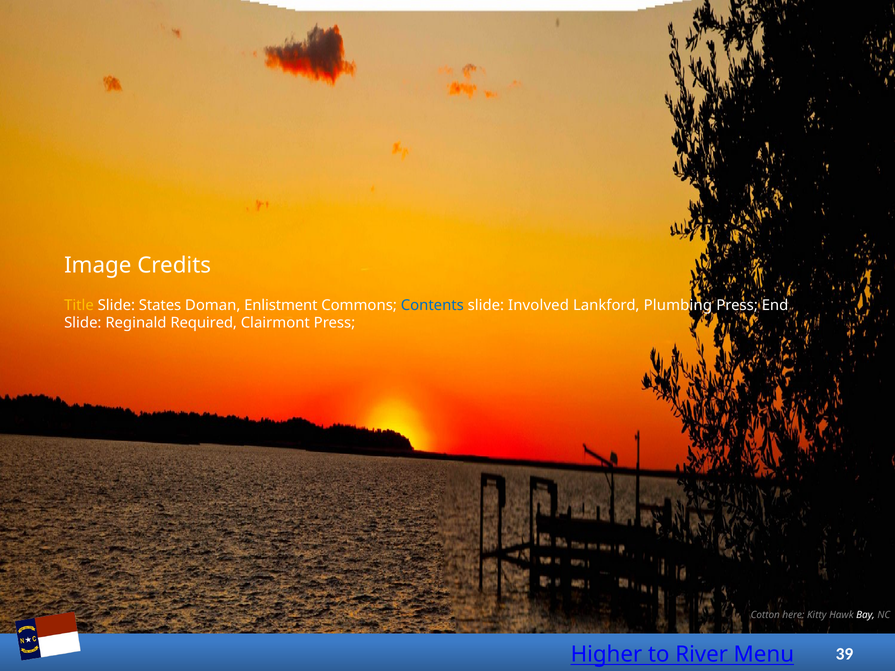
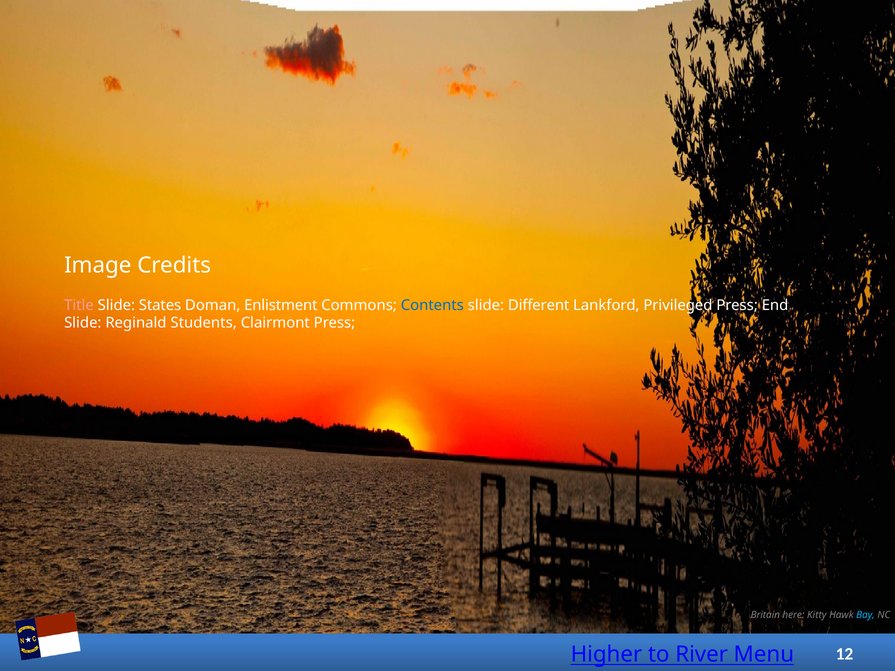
Title colour: yellow -> pink
Involved: Involved -> Different
Plumbing: Plumbing -> Privileged
Required: Required -> Students
Cotton: Cotton -> Britain
Bay colour: white -> light blue
39: 39 -> 12
